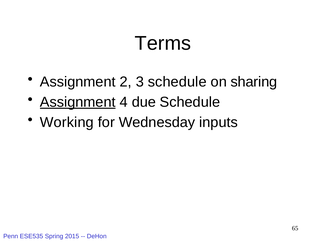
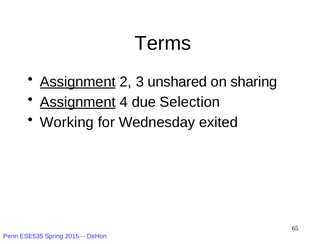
Assignment at (78, 82) underline: none -> present
3 schedule: schedule -> unshared
due Schedule: Schedule -> Selection
inputs: inputs -> exited
